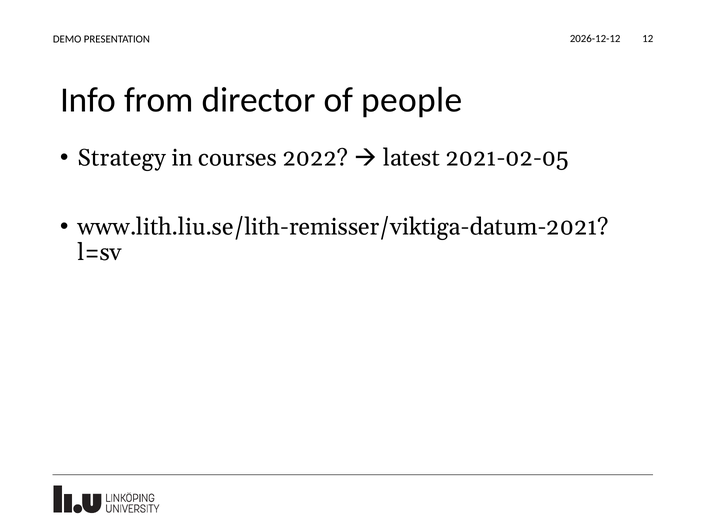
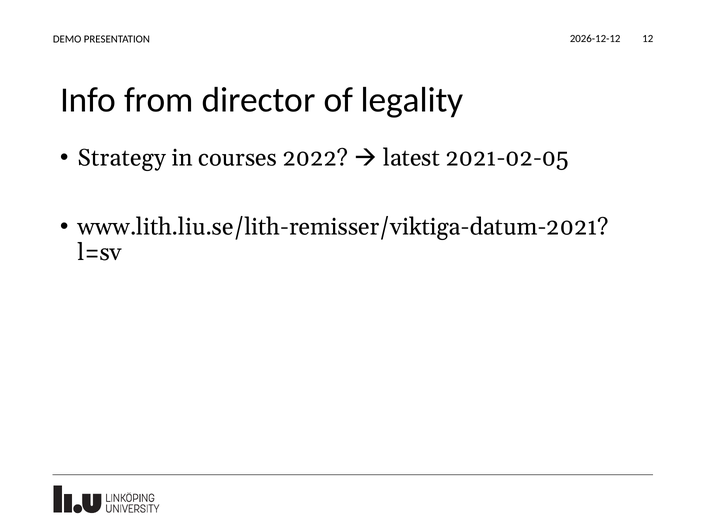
people: people -> legality
